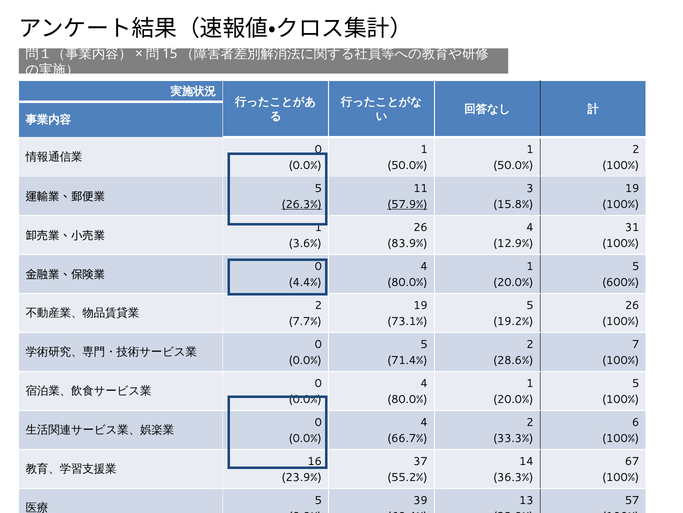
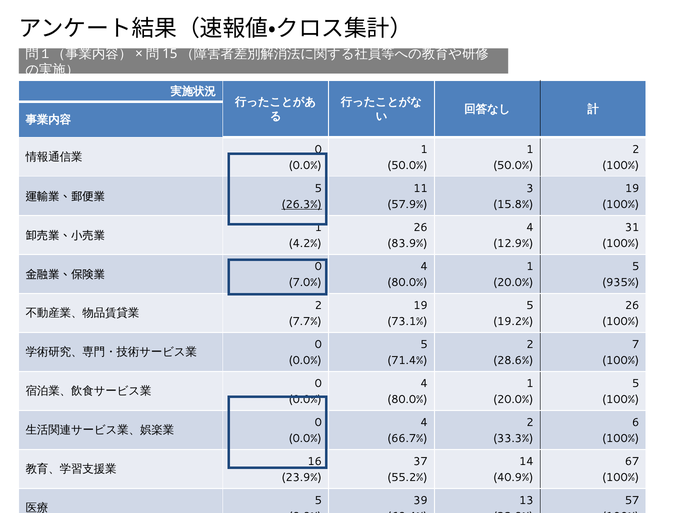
57.9% underline: present -> none
3.6%: 3.6% -> 4.2%
4.4%: 4.4% -> 7.0%
600%: 600% -> 935%
36.3%: 36.3% -> 40.9%
